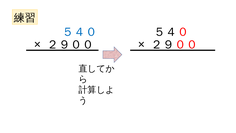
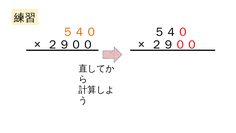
５４０ at (80, 32) colour: blue -> orange
